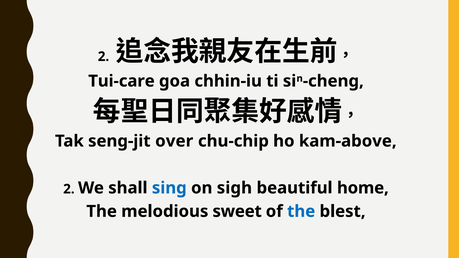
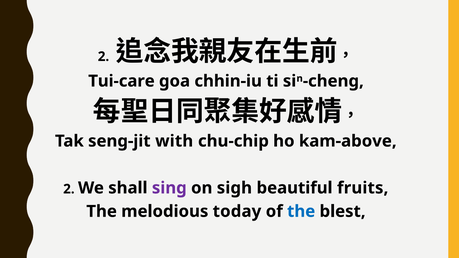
over: over -> with
sing colour: blue -> purple
home: home -> fruits
sweet: sweet -> today
